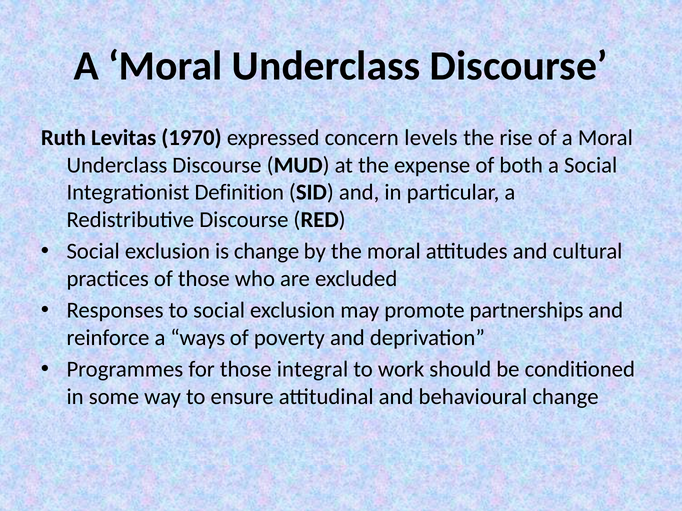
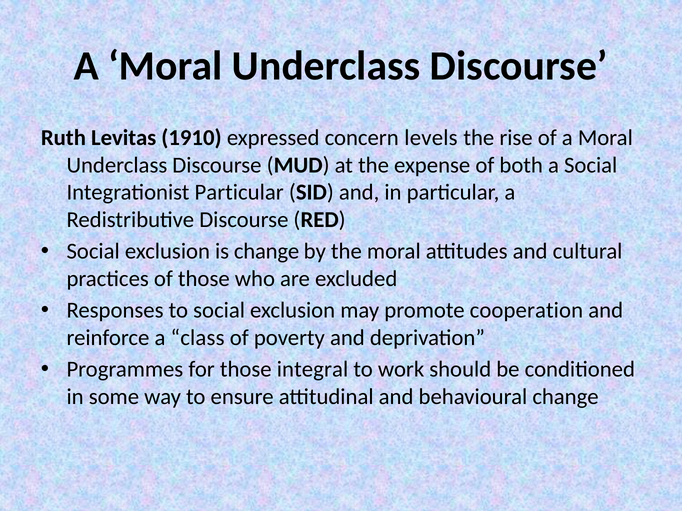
1970: 1970 -> 1910
Integrationist Definition: Definition -> Particular
partnerships: partnerships -> cooperation
ways: ways -> class
